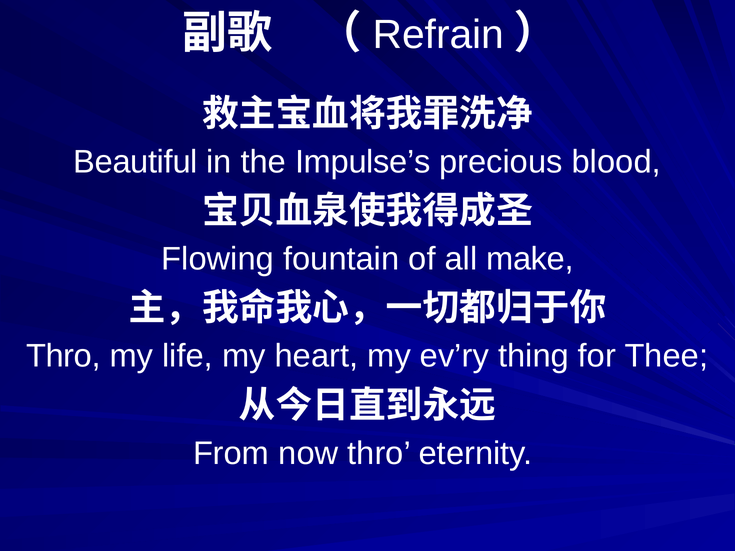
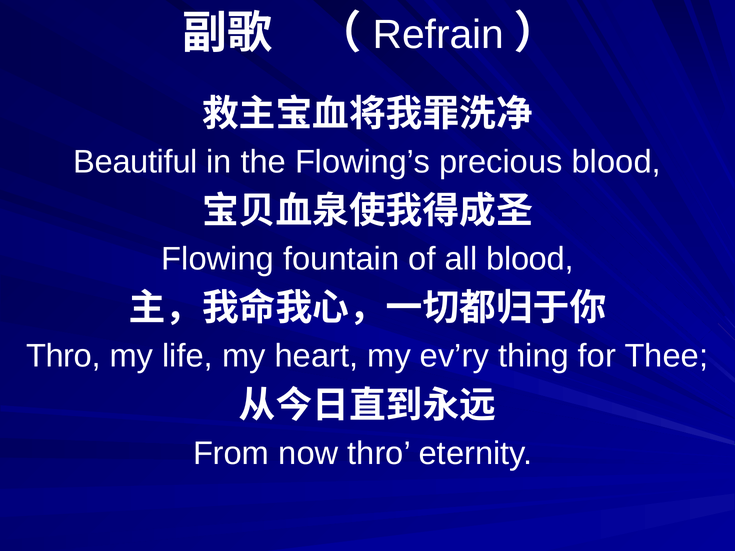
Impulse’s: Impulse’s -> Flowing’s
all make: make -> blood
